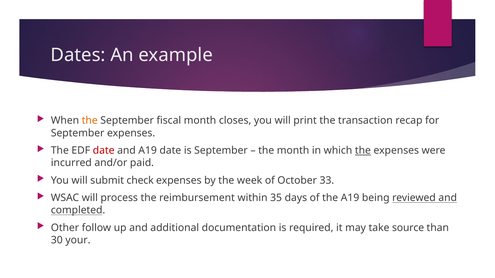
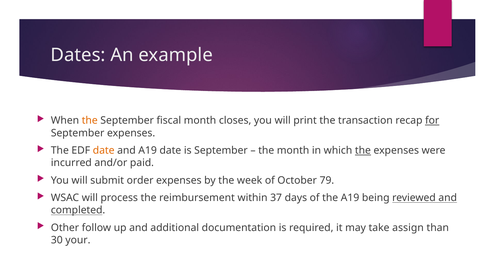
for underline: none -> present
date at (104, 151) colour: red -> orange
check: check -> order
33: 33 -> 79
35: 35 -> 37
source: source -> assign
